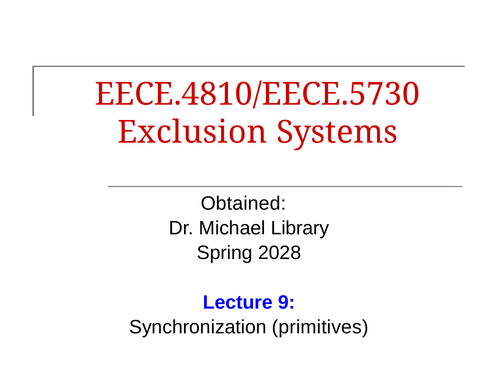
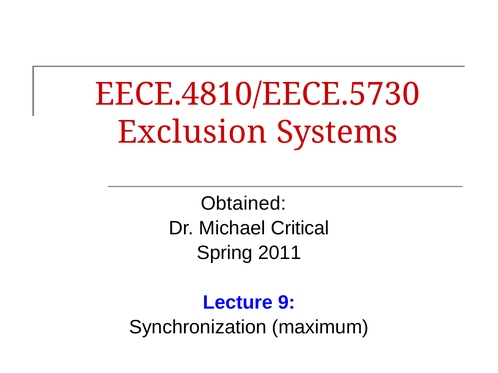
Library: Library -> Critical
2028: 2028 -> 2011
primitives: primitives -> maximum
